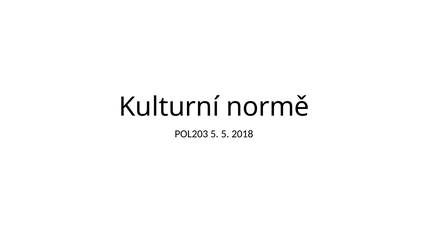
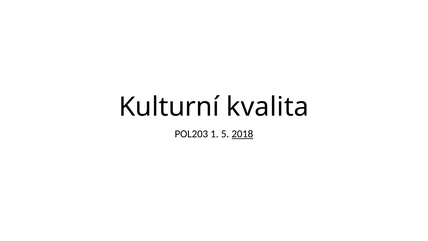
normě: normě -> kvalita
POL203 5: 5 -> 1
2018 underline: none -> present
